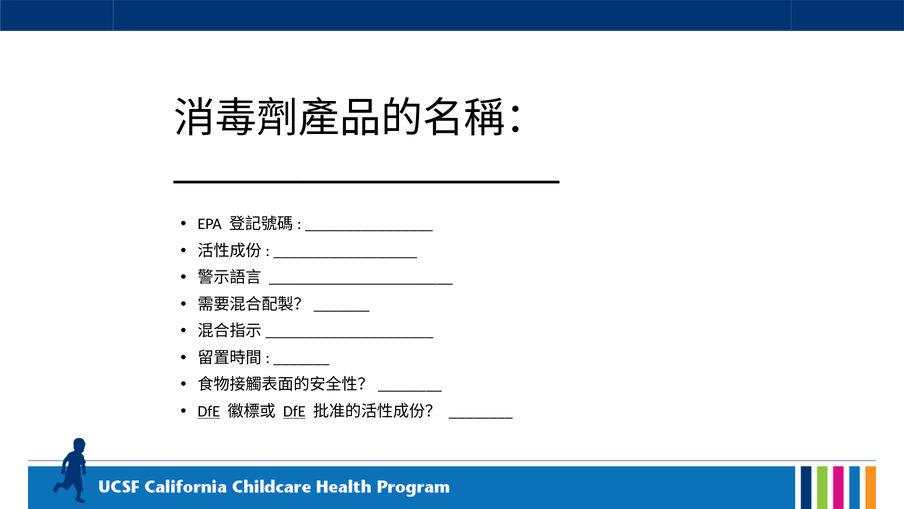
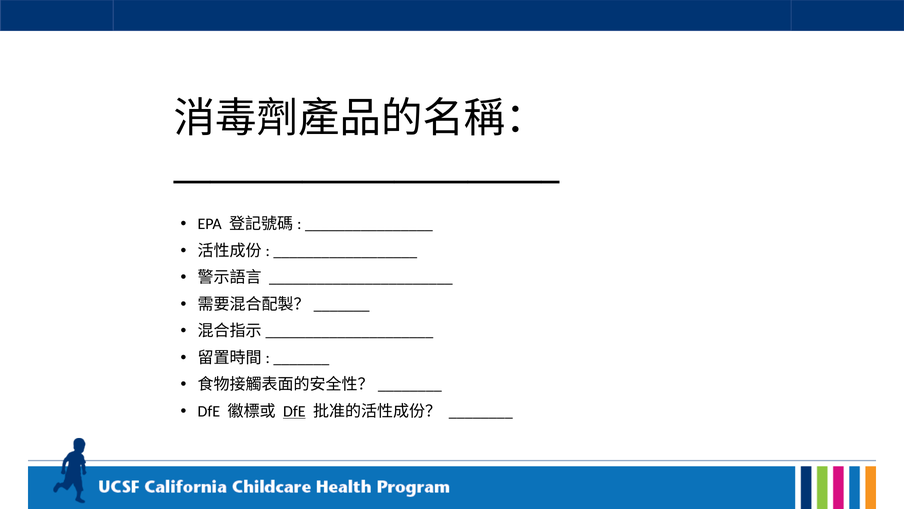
DfE at (209, 411) underline: present -> none
